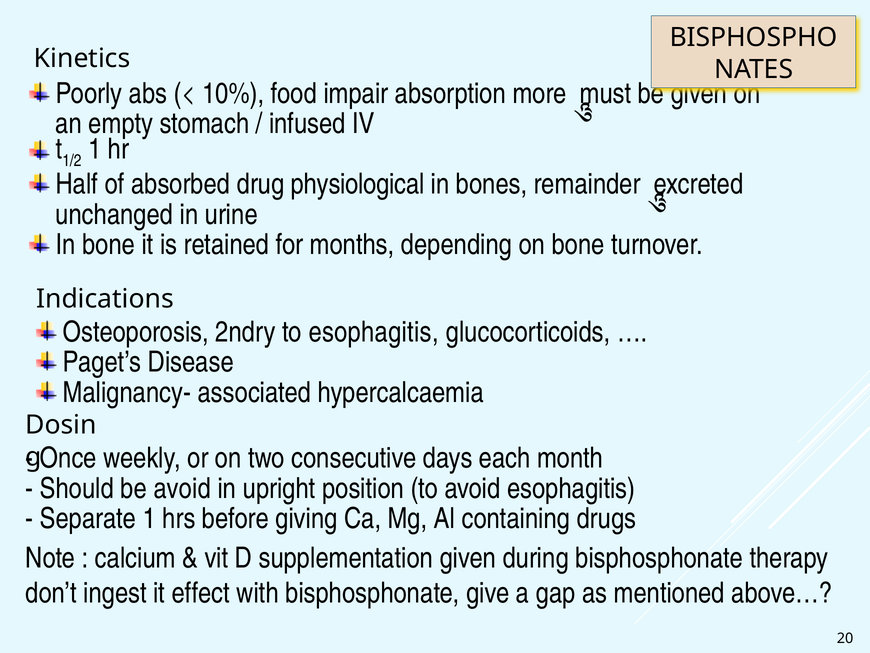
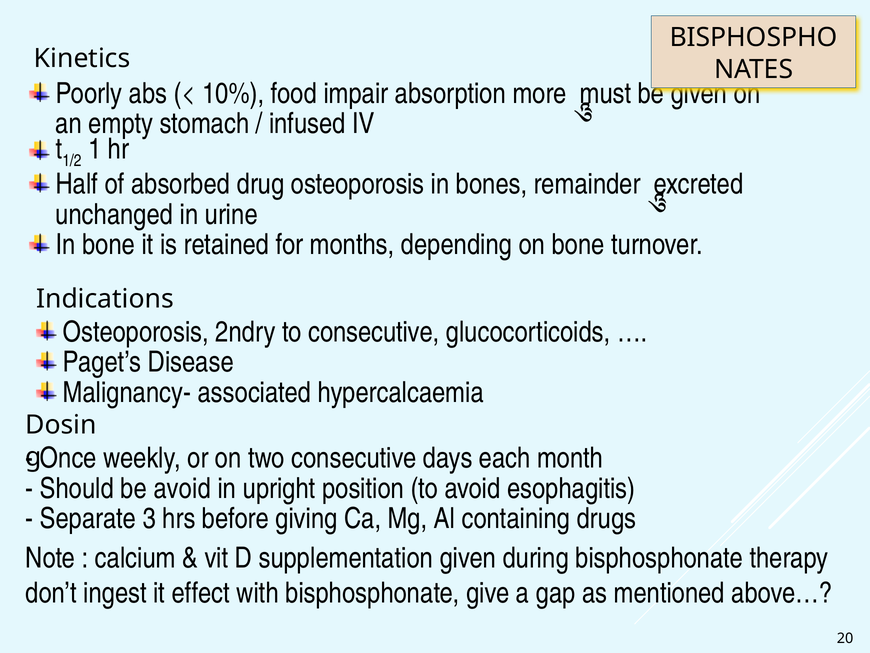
drug physiological: physiological -> osteoporosis
to esophagitis: esophagitis -> consecutive
Separate 1: 1 -> 3
